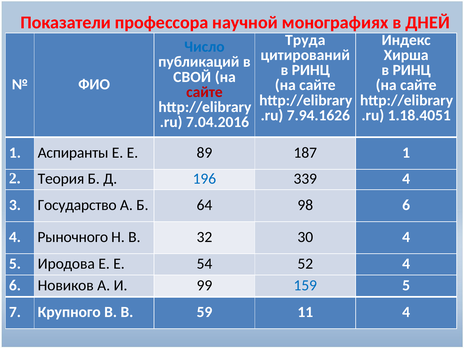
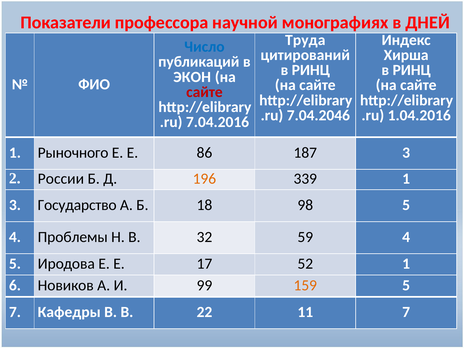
СВОЙ: СВОЙ -> ЭКОН
7.94.1626: 7.94.1626 -> 7.04.2046
1.18.4051: 1.18.4051 -> 1.04.2016
Аспиранты: Аспиранты -> Рыночного
89: 89 -> 86
187 1: 1 -> 3
Теория: Теория -> России
196 colour: blue -> orange
339 4: 4 -> 1
64: 64 -> 18
98 6: 6 -> 5
Рыночного: Рыночного -> Проблемы
30: 30 -> 59
54: 54 -> 17
52 4: 4 -> 1
159 colour: blue -> orange
Крупного: Крупного -> Кафедры
59: 59 -> 22
11 4: 4 -> 7
